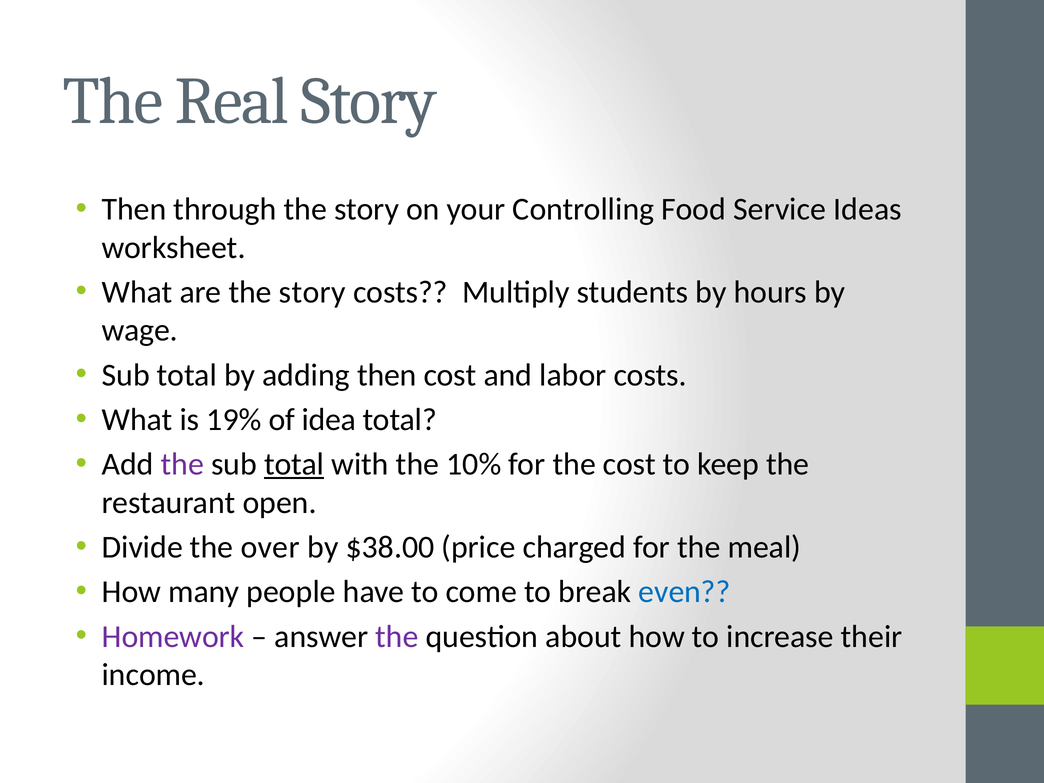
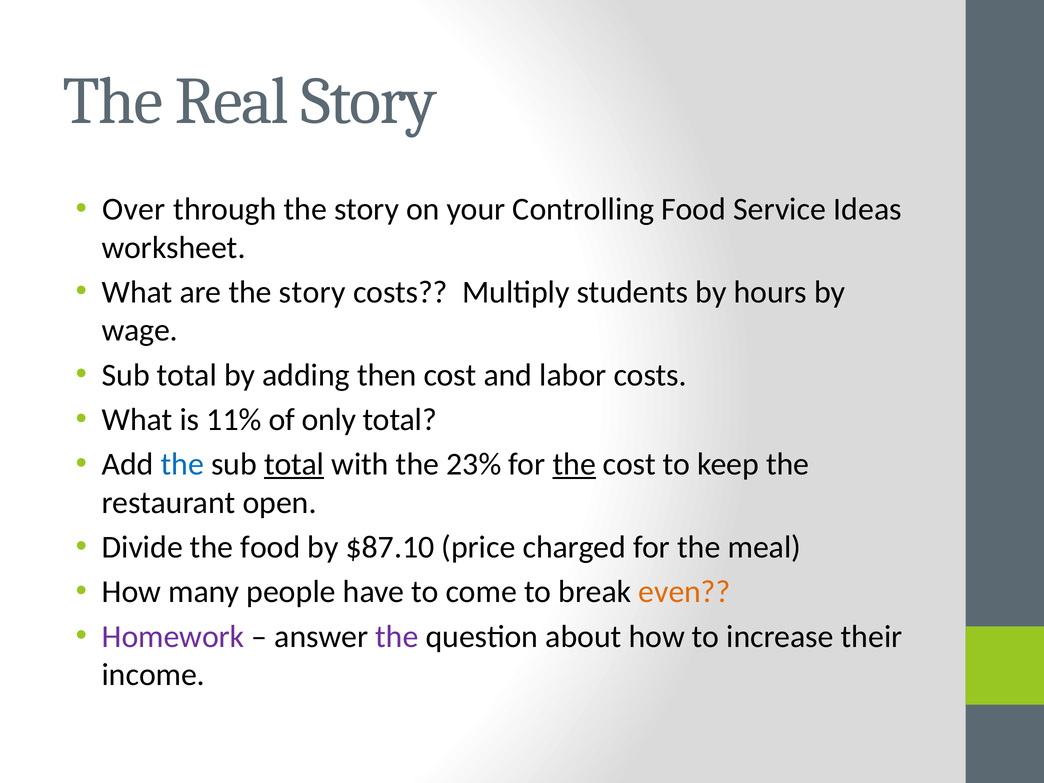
Then at (134, 209): Then -> Over
19%: 19% -> 11%
idea: idea -> only
the at (182, 464) colour: purple -> blue
10%: 10% -> 23%
the at (574, 464) underline: none -> present
the over: over -> food
$38.00: $38.00 -> $87.10
even colour: blue -> orange
